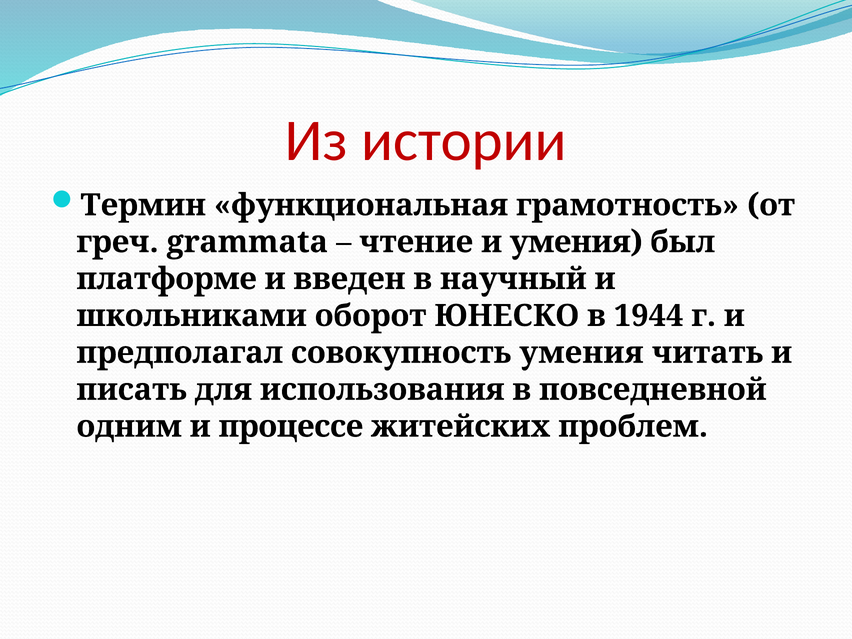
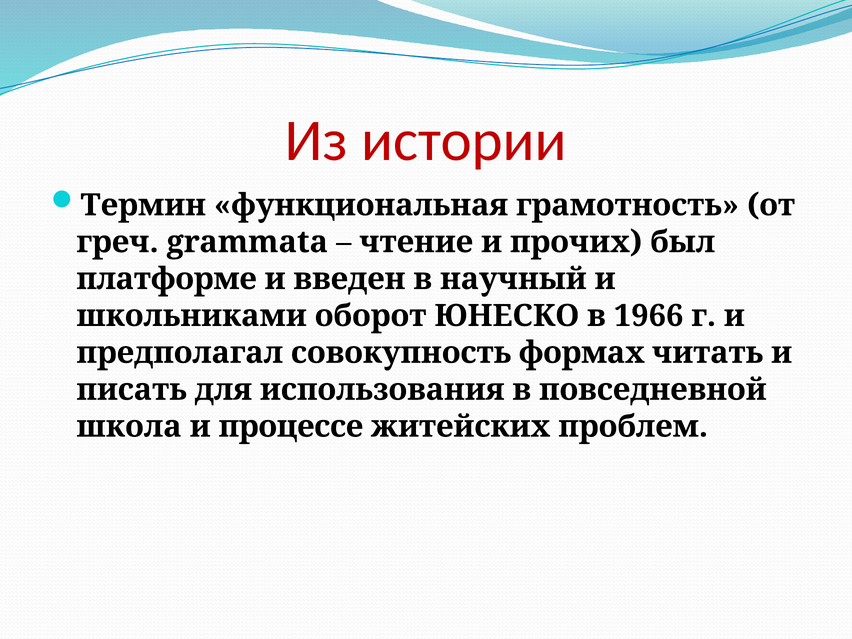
и умения: умения -> прочих
1944: 1944 -> 1966
совокупность умения: умения -> формах
одним: одним -> школа
